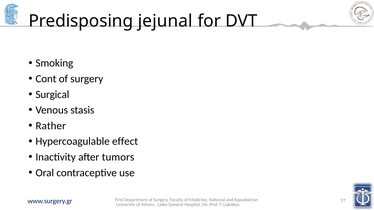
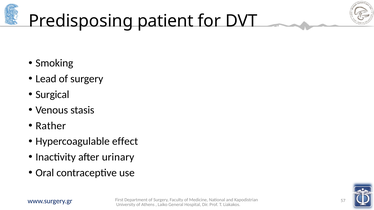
jejunal: jejunal -> patient
Cont: Cont -> Lead
tumors: tumors -> urinary
